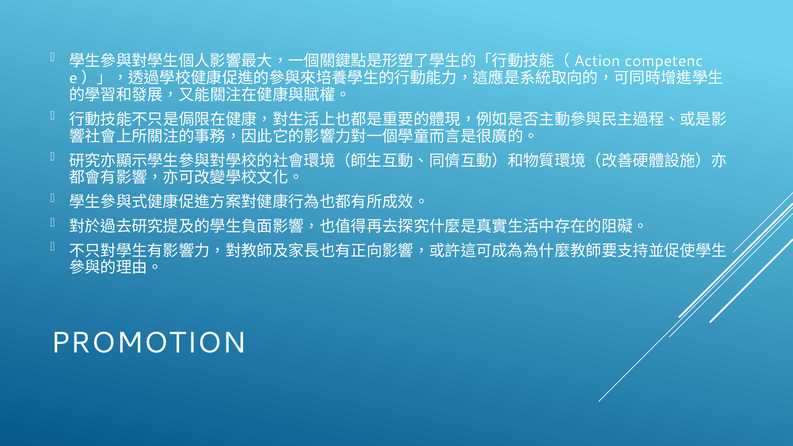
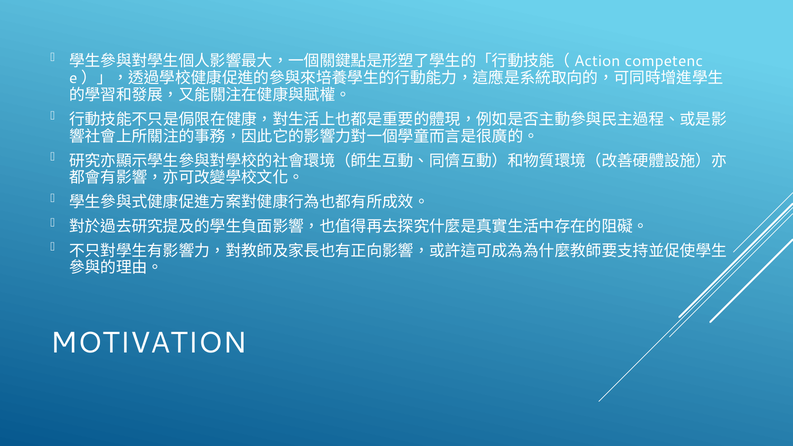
PROMOTION: PROMOTION -> MOTIVATION
